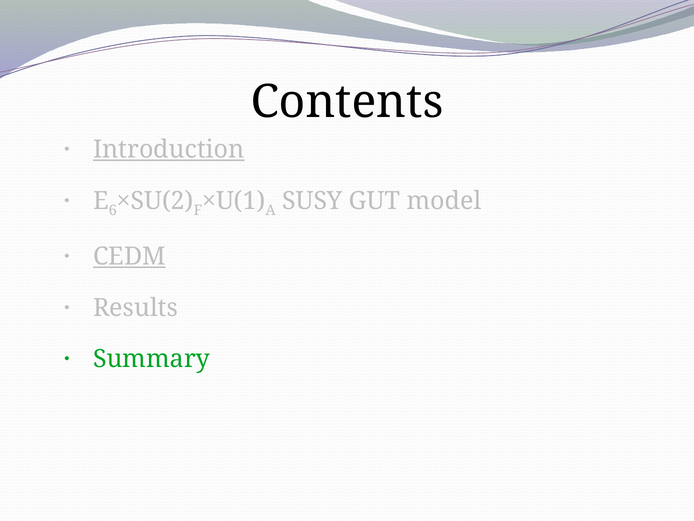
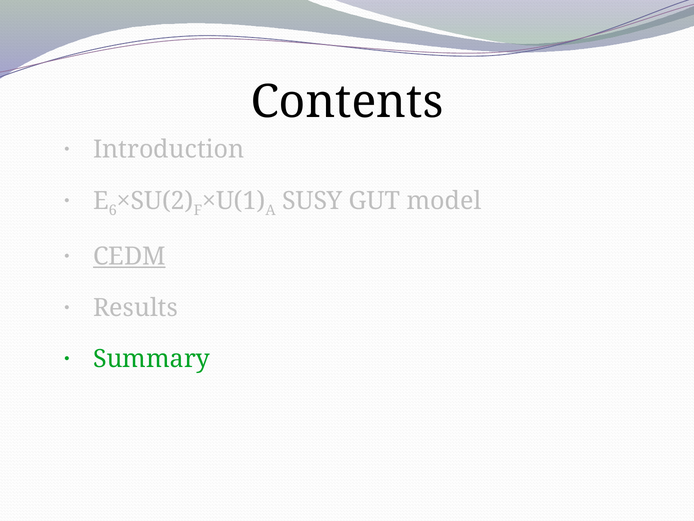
Introduction underline: present -> none
